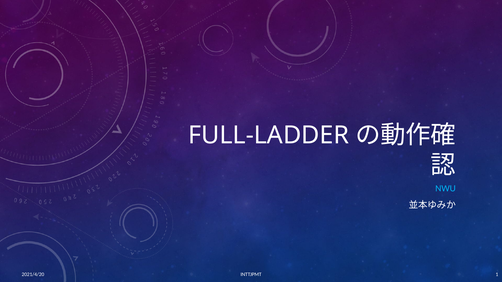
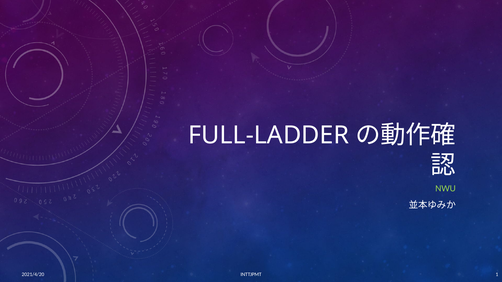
NWU colour: light blue -> light green
